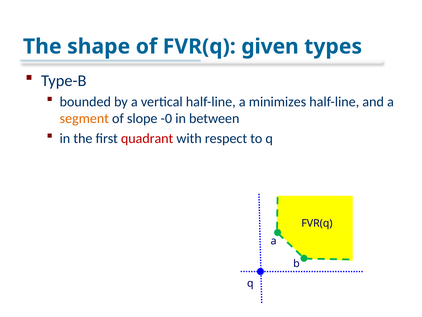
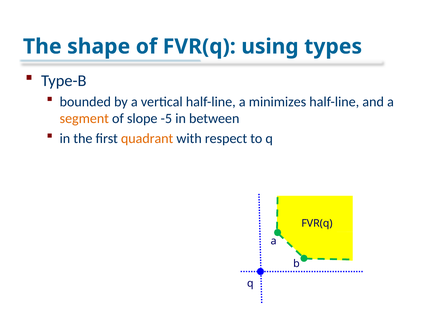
given: given -> using
-0: -0 -> -5
quadrant colour: red -> orange
